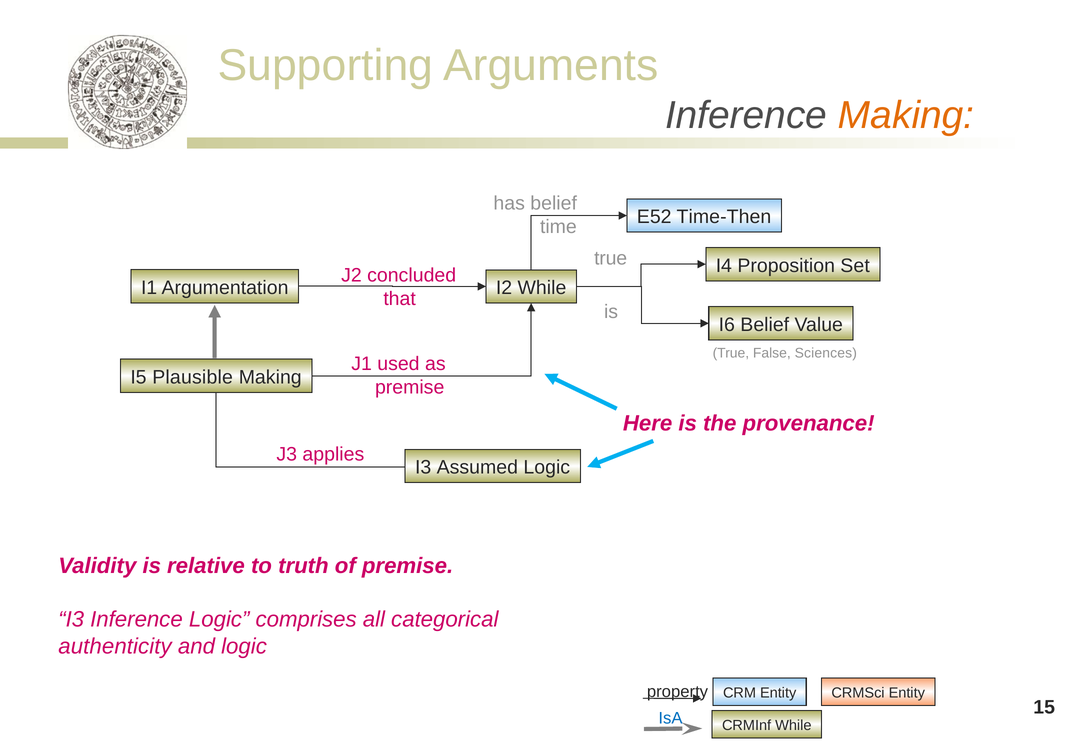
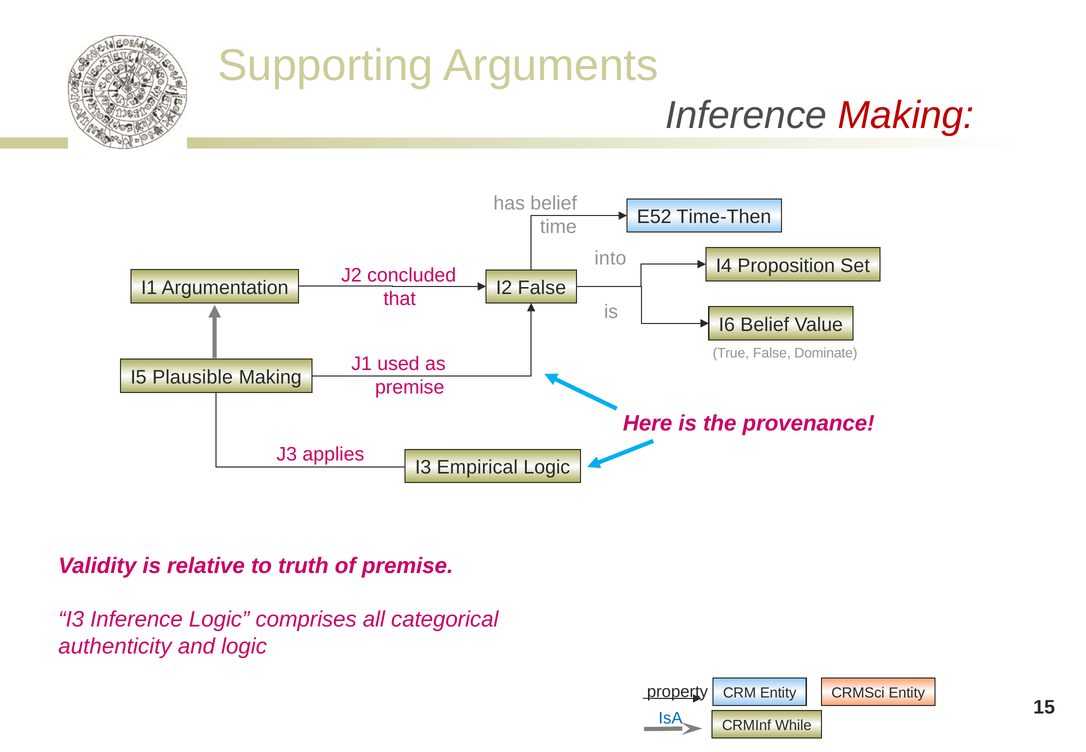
Making at (906, 116) colour: orange -> red
true at (611, 258): true -> into
I2 While: While -> False
Sciences: Sciences -> Dominate
Assumed: Assumed -> Empirical
